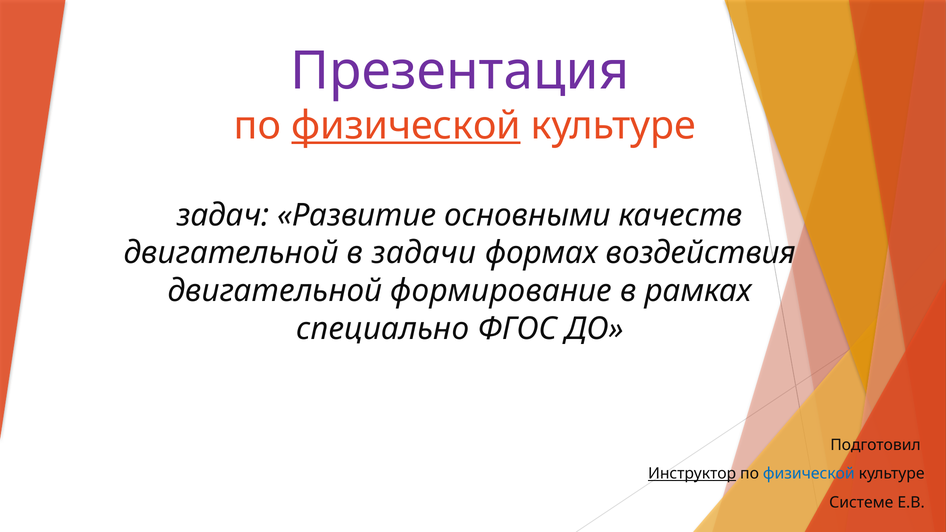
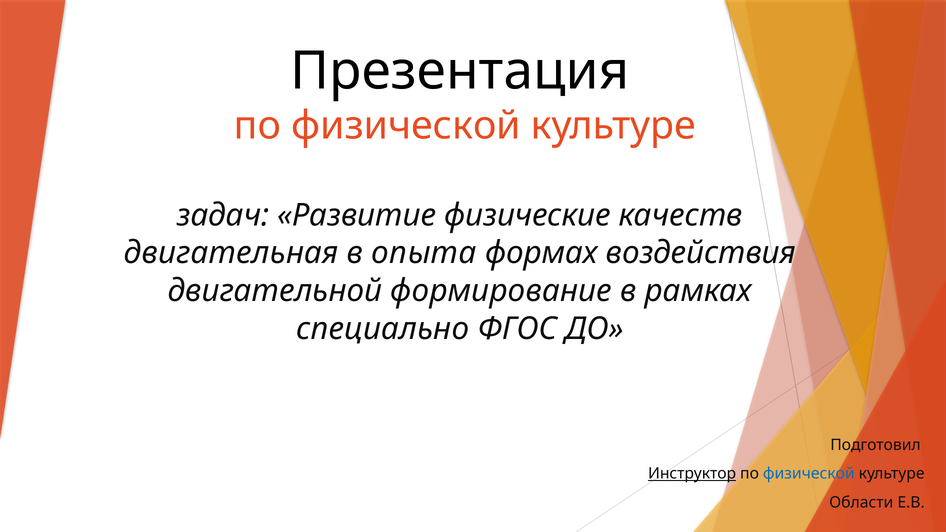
Презентация colour: purple -> black
физической at (406, 126) underline: present -> none
основными: основными -> физические
двигательной at (231, 253): двигательной -> двигательная
задачи: задачи -> опыта
Системе: Системе -> Области
